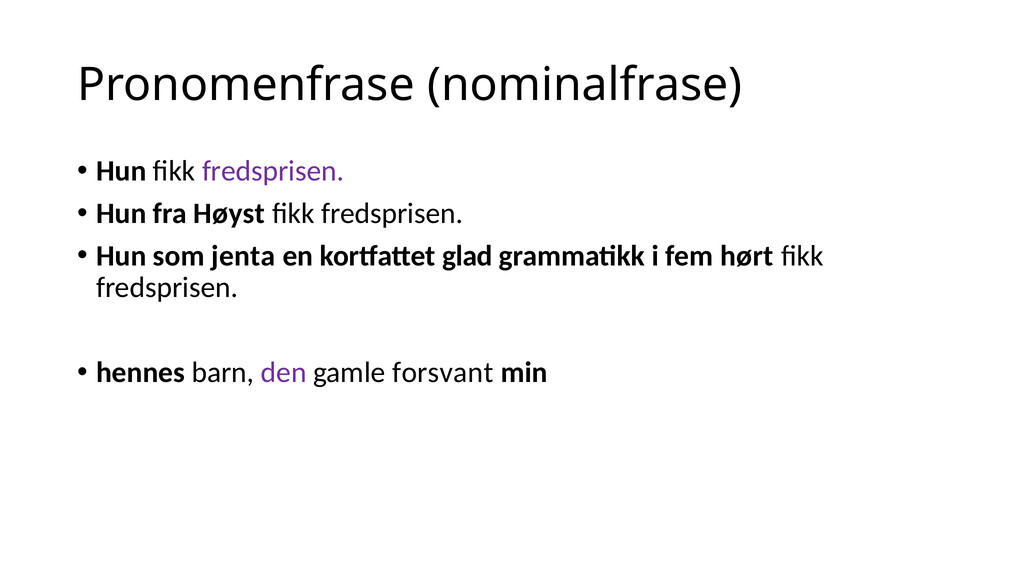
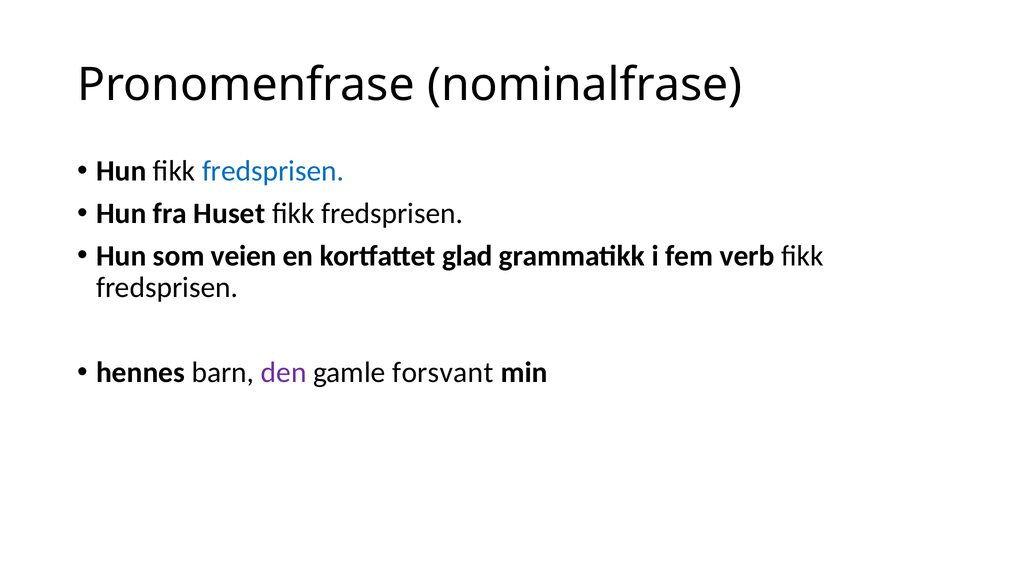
fredsprisen at (273, 171) colour: purple -> blue
Høyst: Høyst -> Huset
jenta: jenta -> veien
hørt: hørt -> verb
